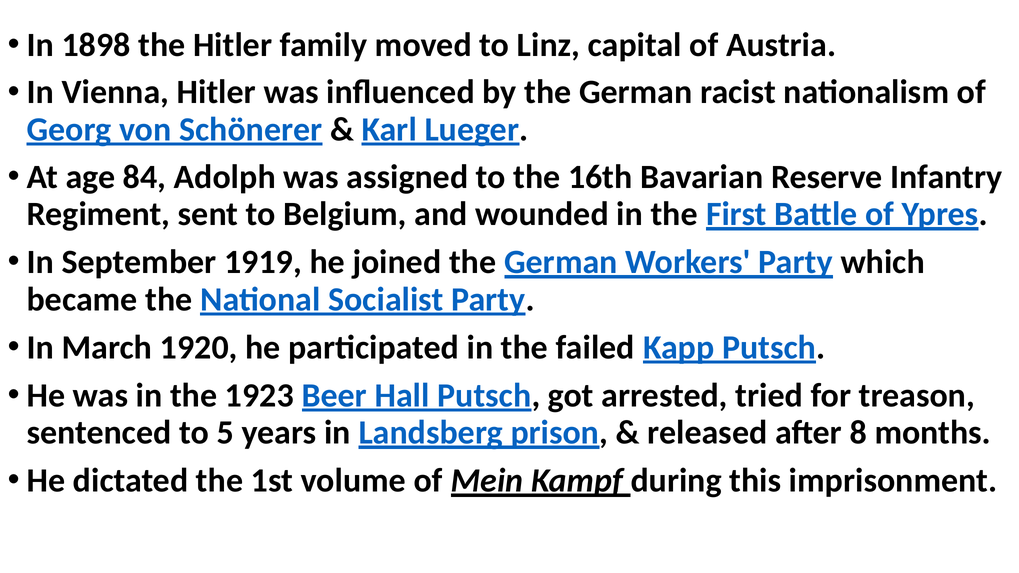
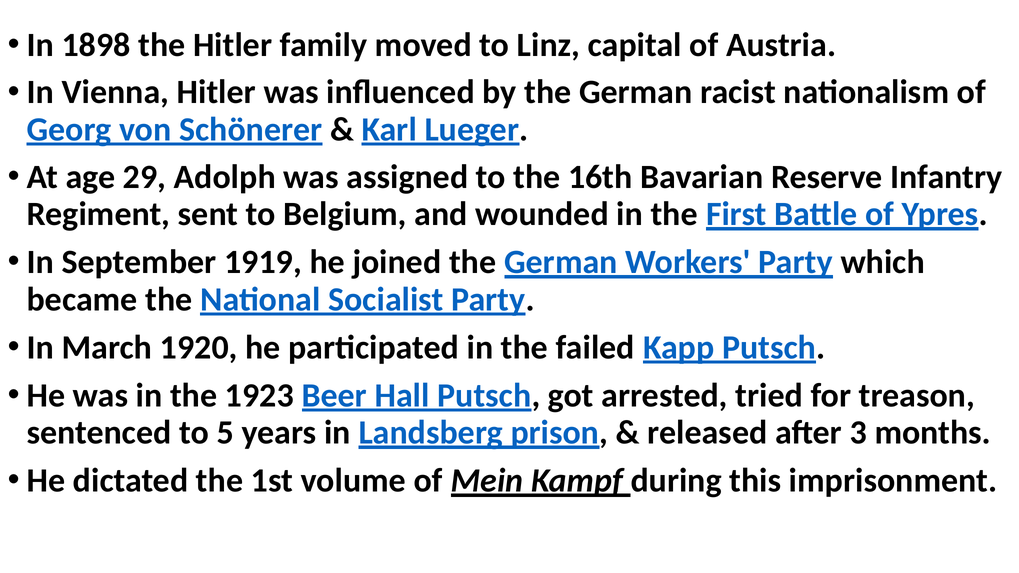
84: 84 -> 29
8: 8 -> 3
